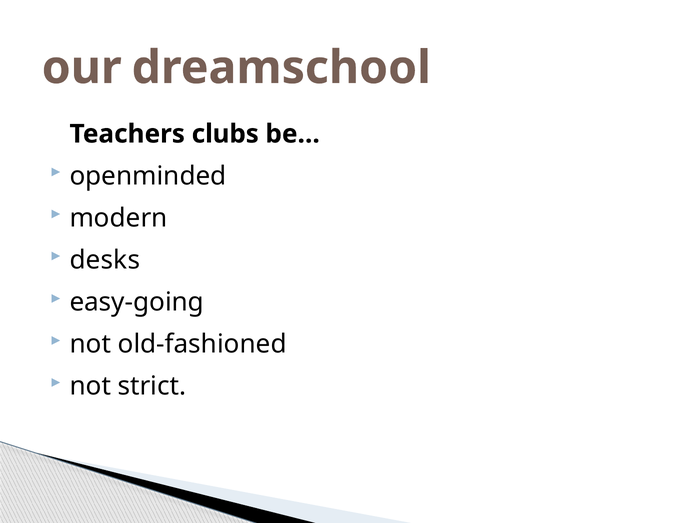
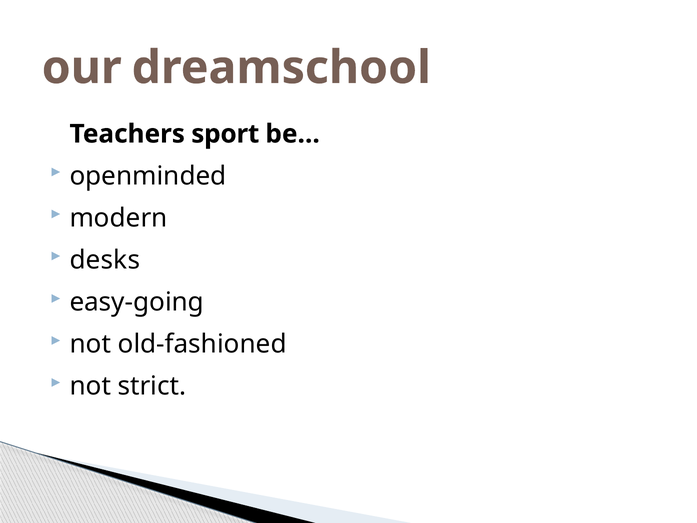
clubs: clubs -> sport
